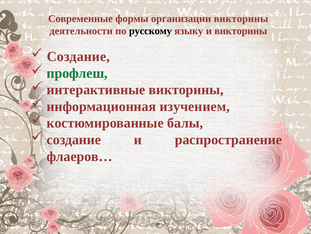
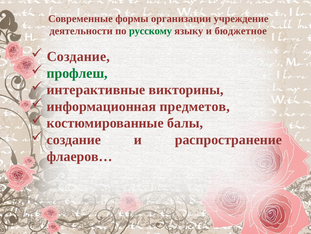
организации викторины: викторины -> учреждение
русскому colour: black -> green
и викторины: викторины -> бюджетное
изучением: изучением -> предметов
